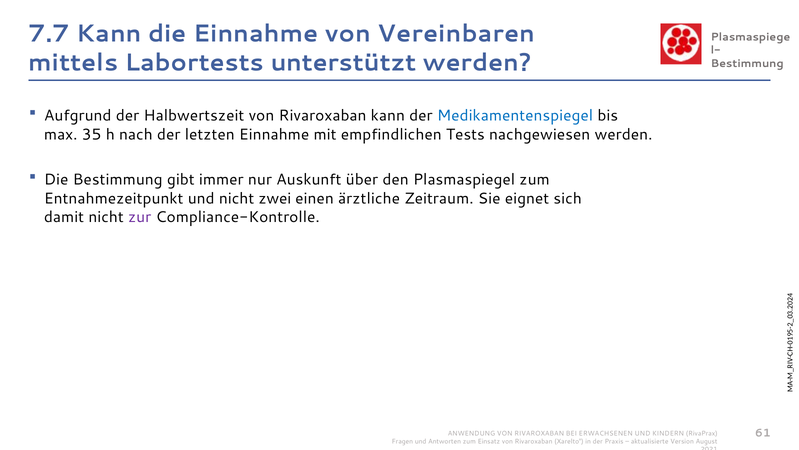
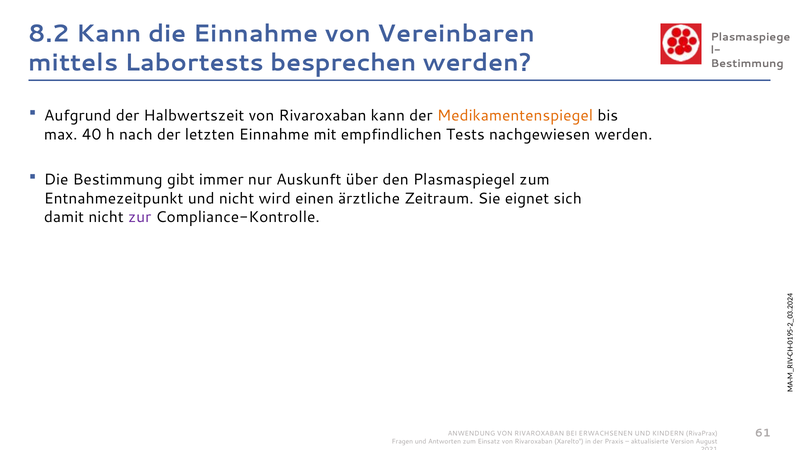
7.7: 7.7 -> 8.2
unterstützt: unterstützt -> besprechen
Medikamentenspiegel colour: blue -> orange
35: 35 -> 40
zwei: zwei -> wird
